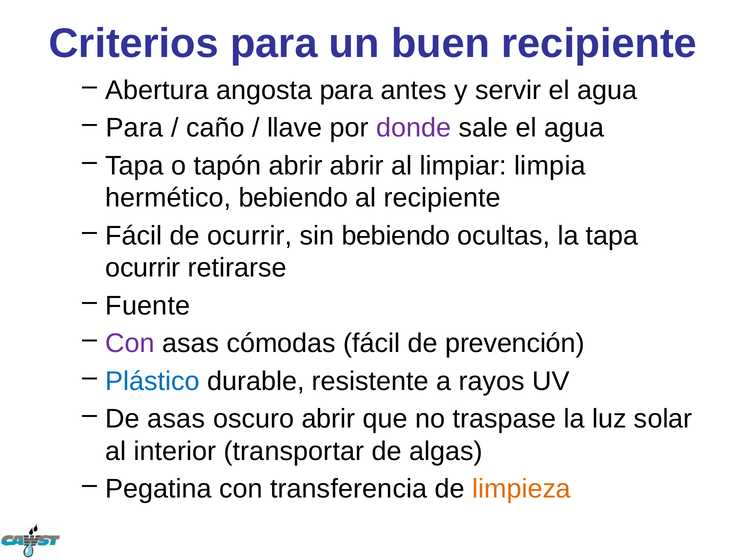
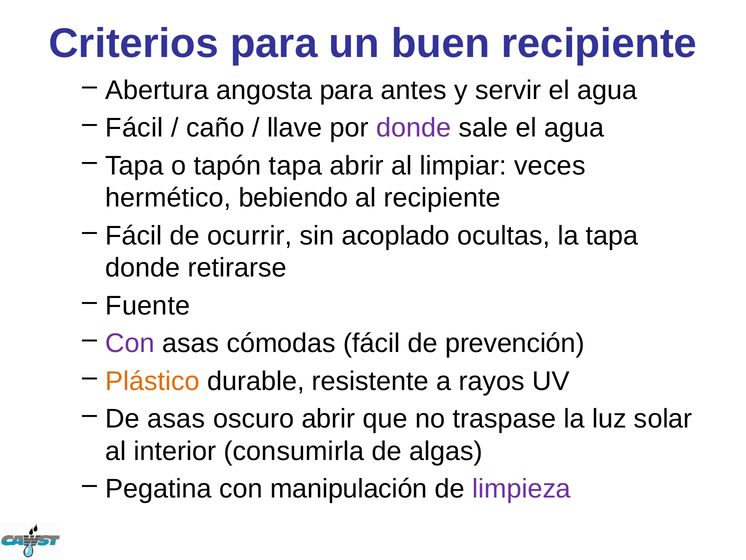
Para at (134, 128): Para -> Fácil
tapón abrir: abrir -> tapa
limpia: limpia -> veces
sin bebiendo: bebiendo -> acoplado
ocurrir at (143, 268): ocurrir -> donde
Plástico colour: blue -> orange
transportar: transportar -> consumirla
transferencia: transferencia -> manipulación
limpieza colour: orange -> purple
